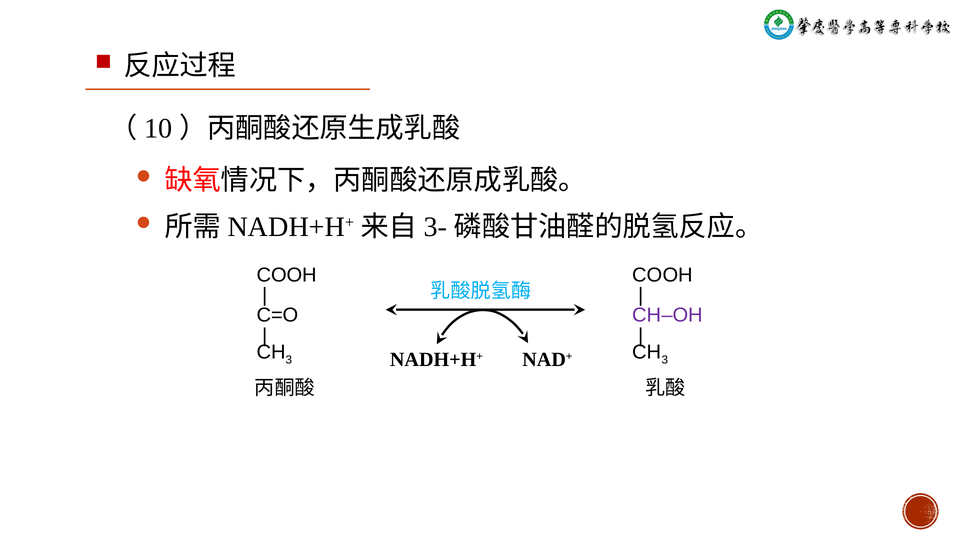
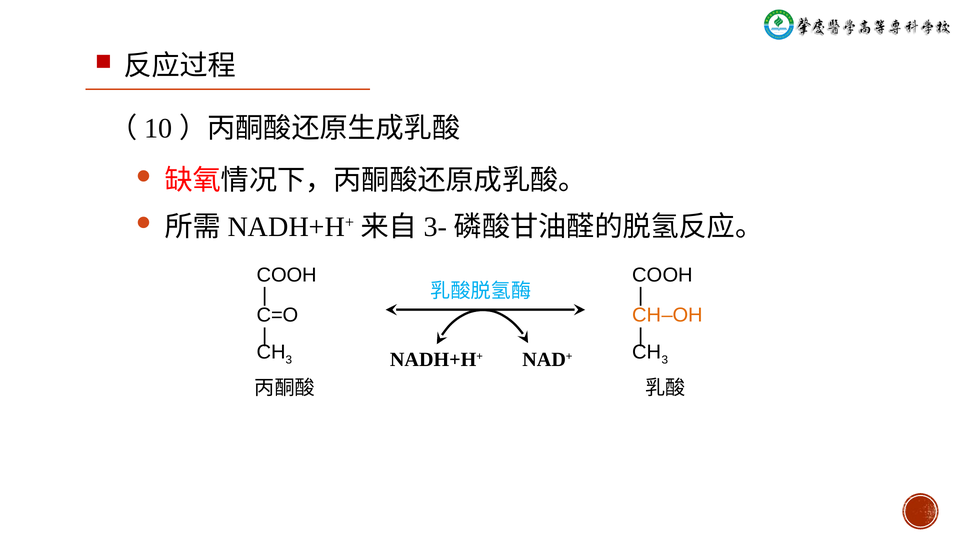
CH‒OH colour: purple -> orange
